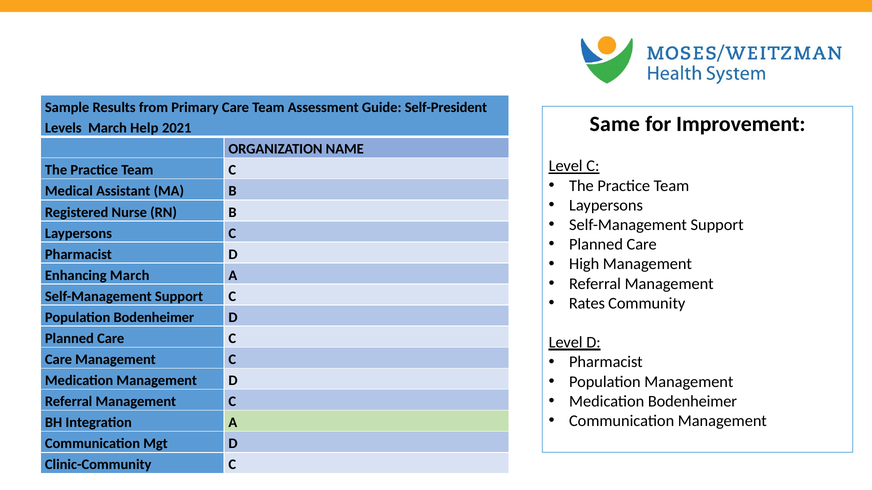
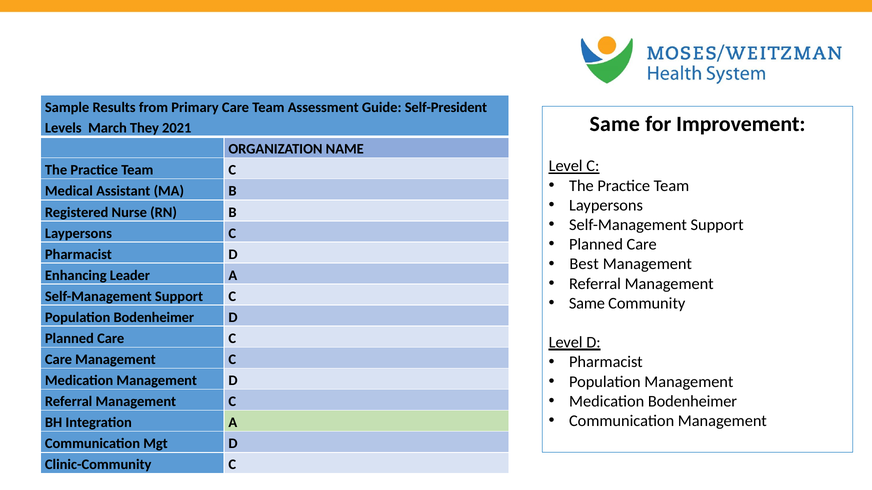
Help: Help -> They
High: High -> Best
Enhancing March: March -> Leader
Rates at (587, 304): Rates -> Same
